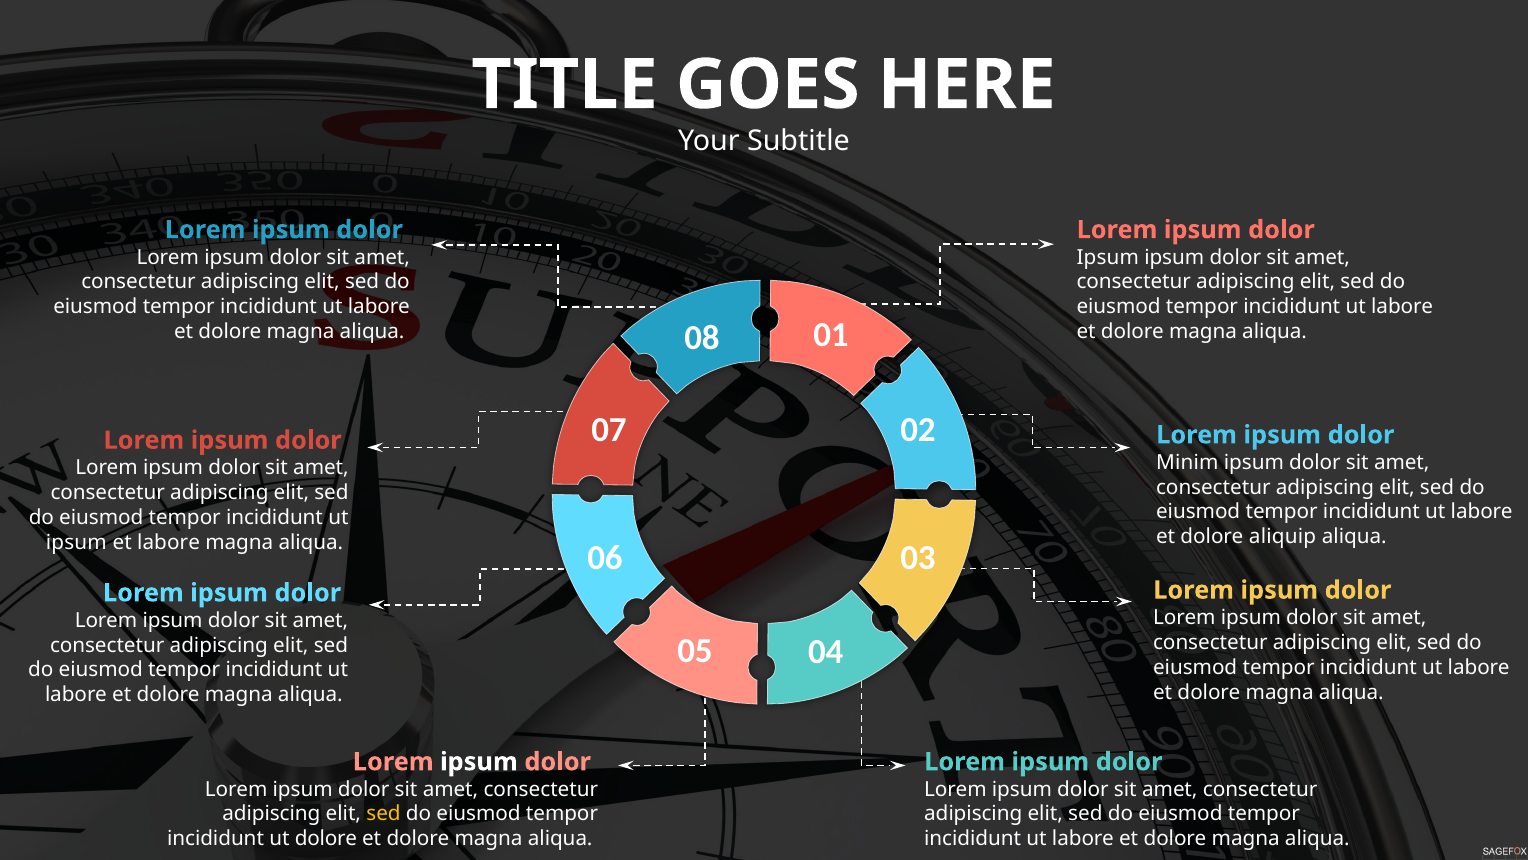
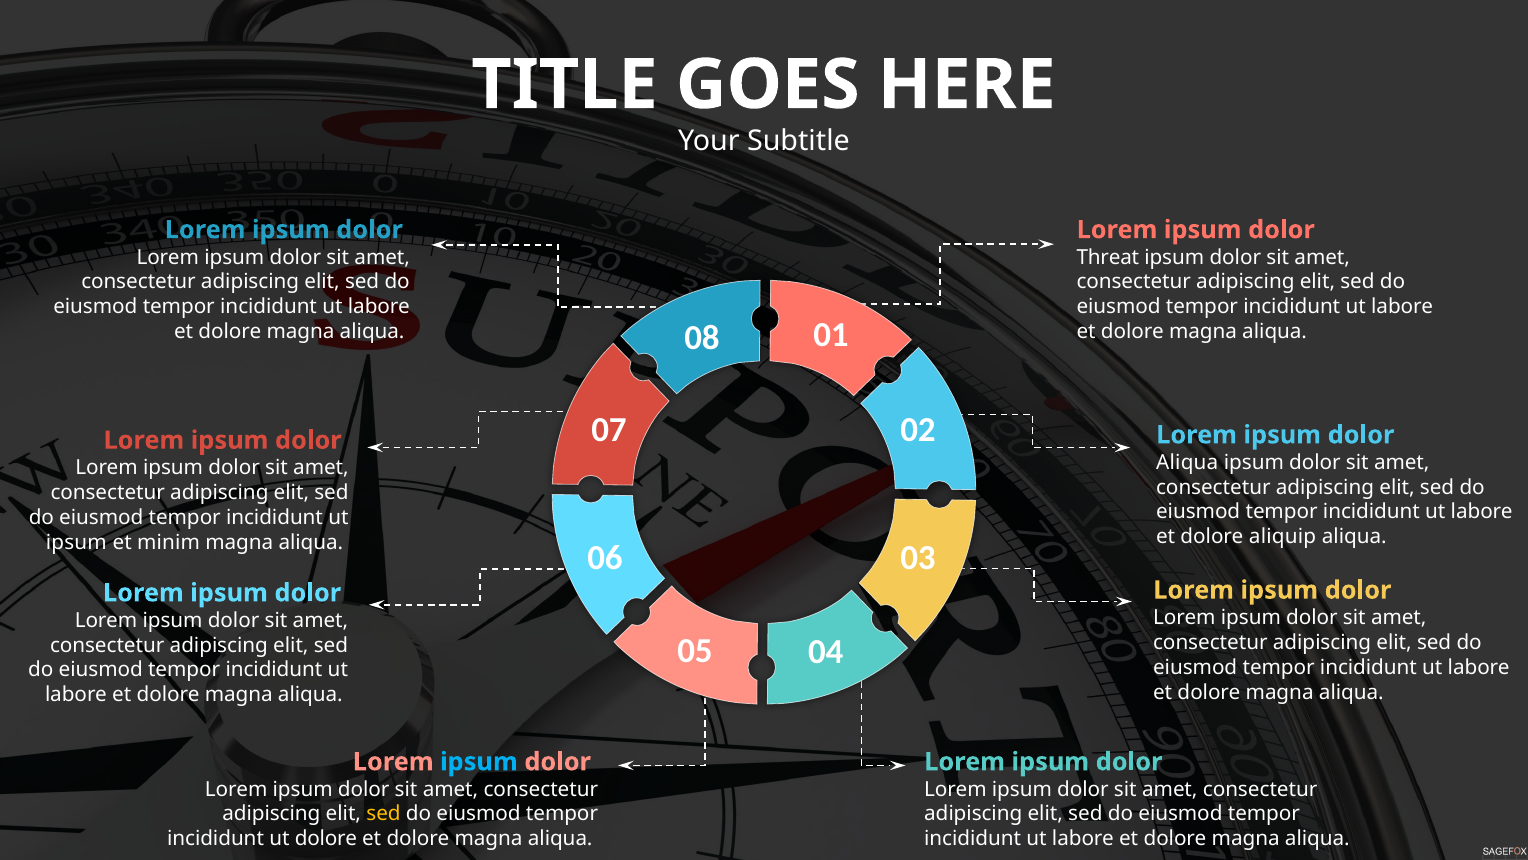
Ipsum at (1108, 257): Ipsum -> Threat
Minim at (1187, 462): Minim -> Aliqua
et labore: labore -> minim
ipsum at (479, 761) colour: white -> light blue
